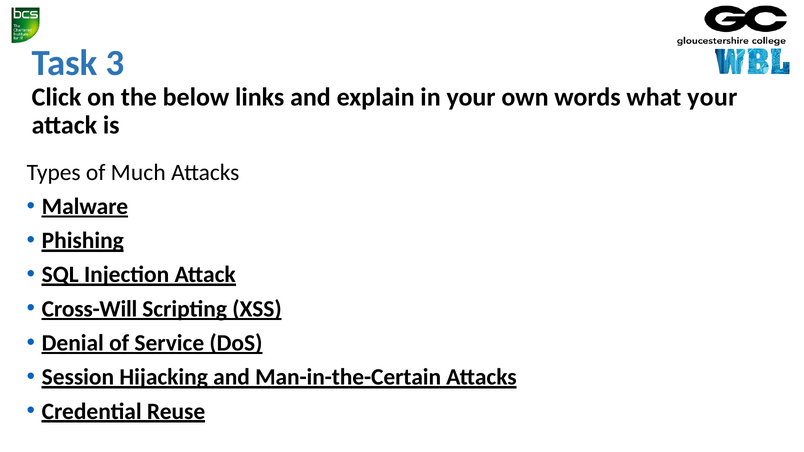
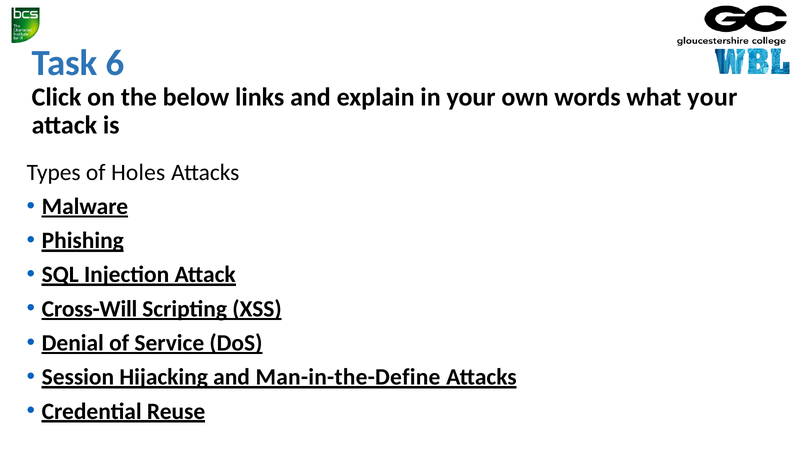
3: 3 -> 6
Much: Much -> Holes
Man-in-the-Certain: Man-in-the-Certain -> Man-in-the-Define
